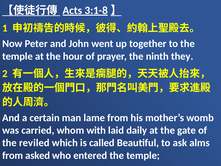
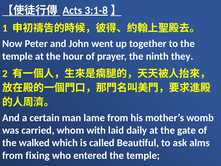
reviled: reviled -> walked
asked: asked -> fixing
